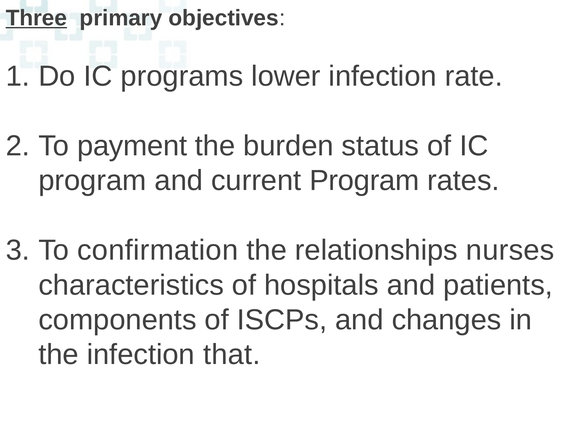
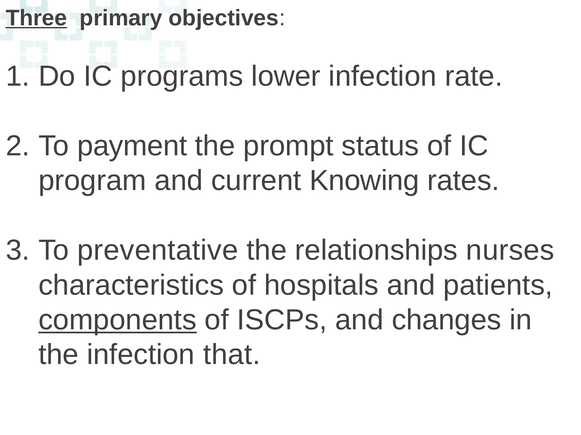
burden: burden -> prompt
current Program: Program -> Knowing
confirmation: confirmation -> preventative
components underline: none -> present
